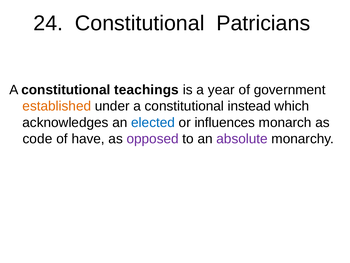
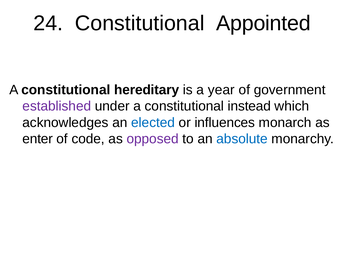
Patricians: Patricians -> Appointed
teachings: teachings -> hereditary
established colour: orange -> purple
code: code -> enter
have: have -> code
absolute colour: purple -> blue
